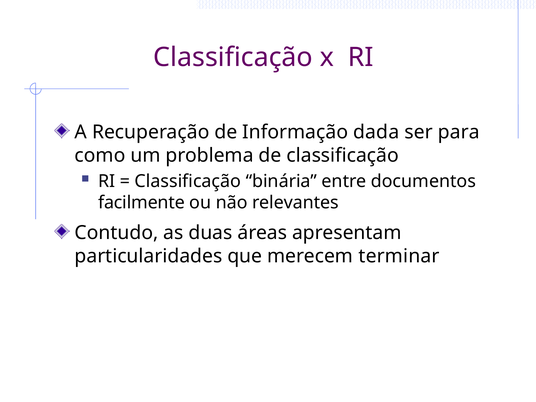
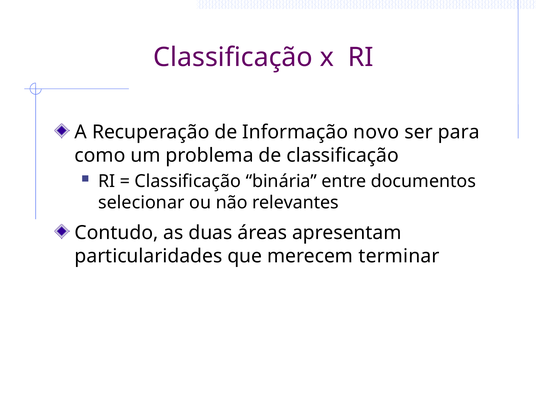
dada: dada -> novo
facilmente: facilmente -> selecionar
